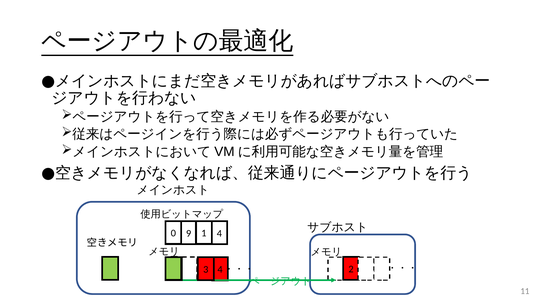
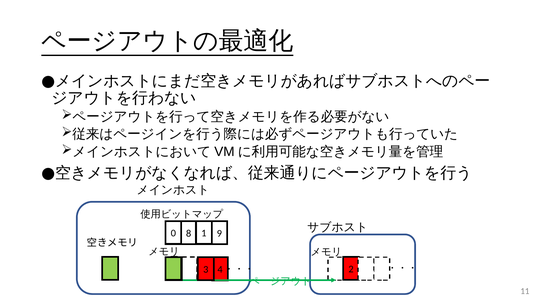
9: 9 -> 8
4: 4 -> 9
